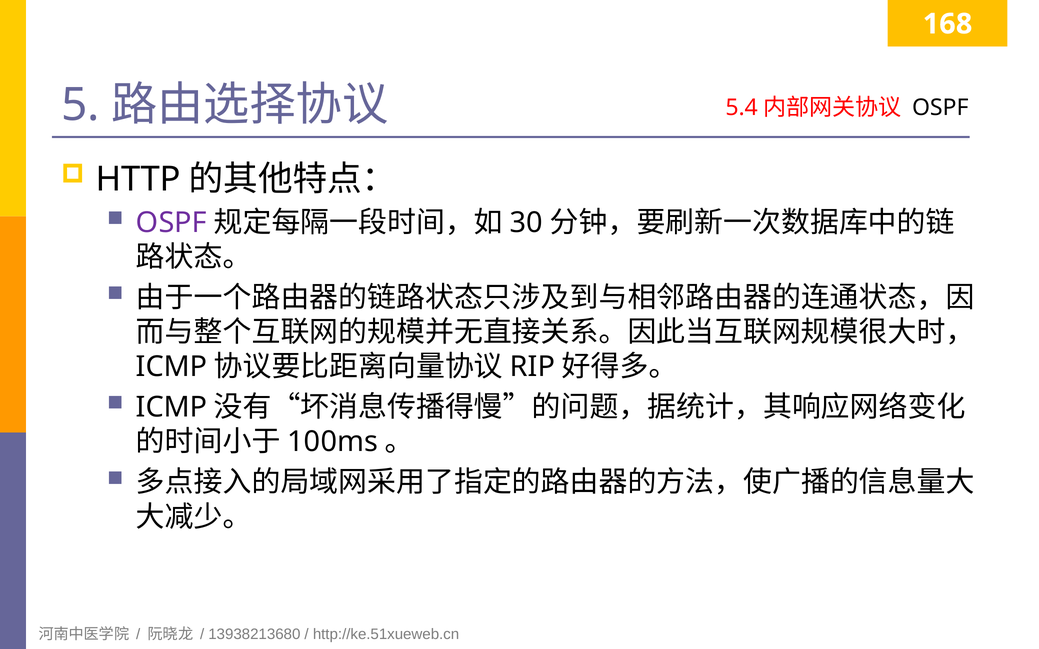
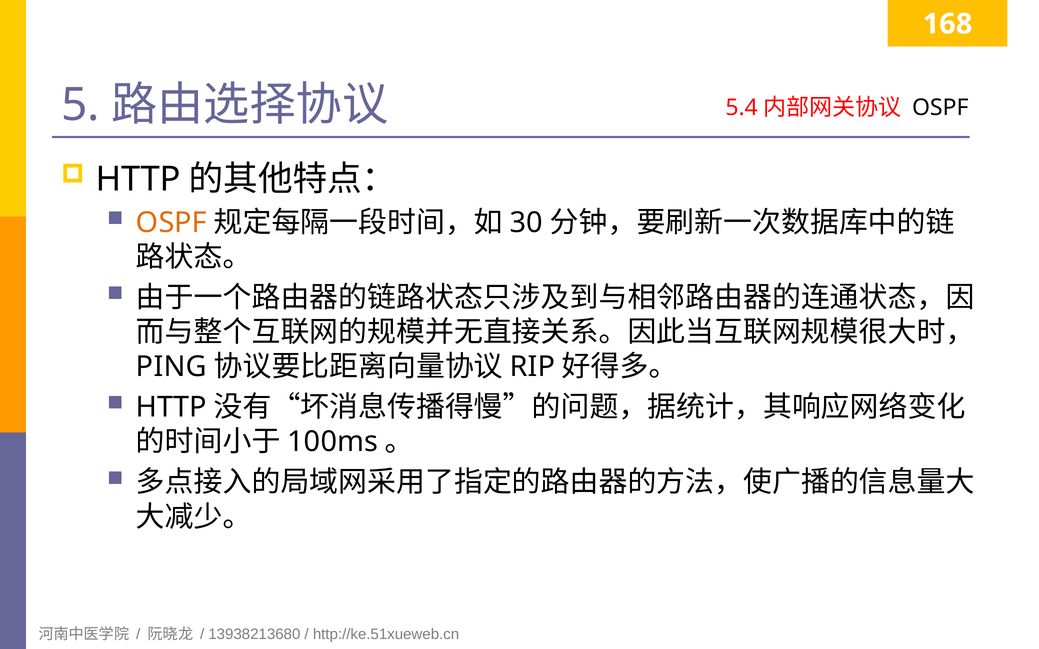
OSPF at (171, 223) colour: purple -> orange
ICMP at (172, 367): ICMP -> PING
ICMP at (172, 408): ICMP -> HTTP
